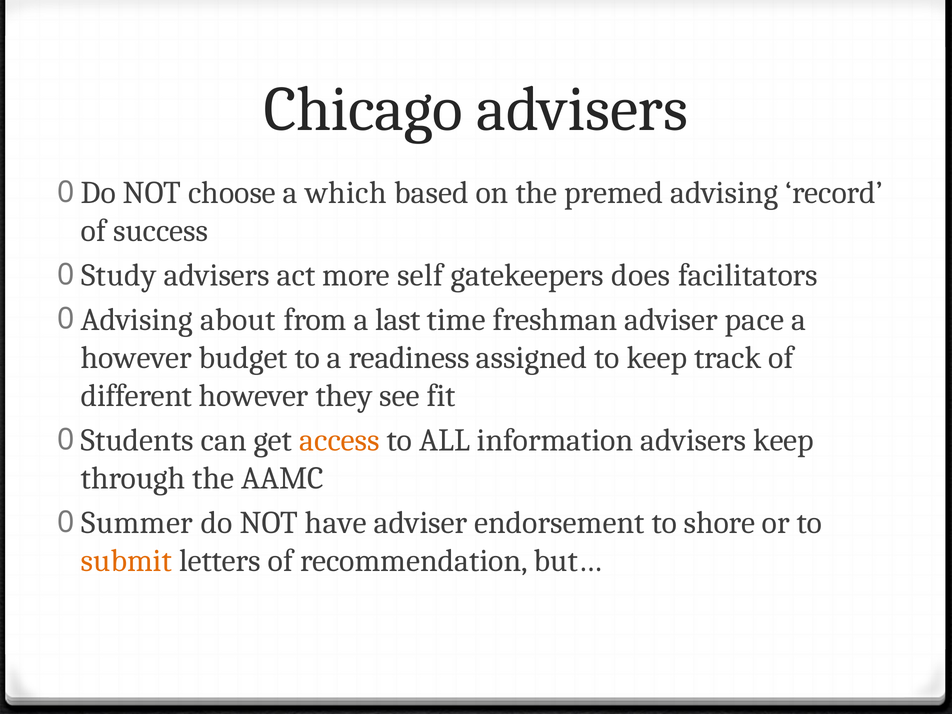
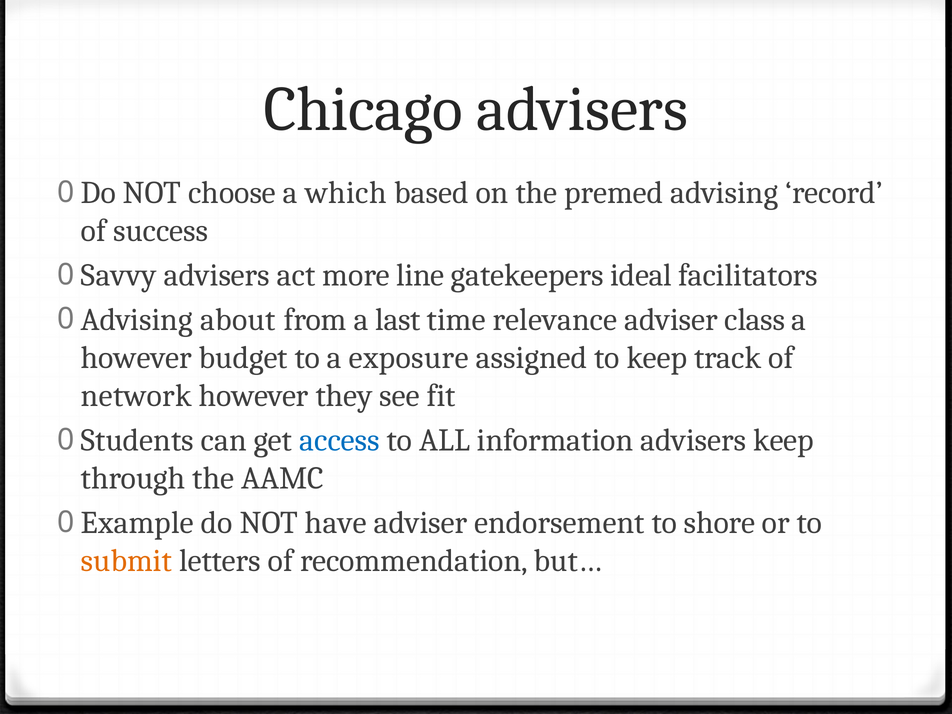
Study: Study -> Savvy
self: self -> line
does: does -> ideal
freshman: freshman -> relevance
pace: pace -> class
readiness: readiness -> exposure
different: different -> network
access colour: orange -> blue
Summer: Summer -> Example
